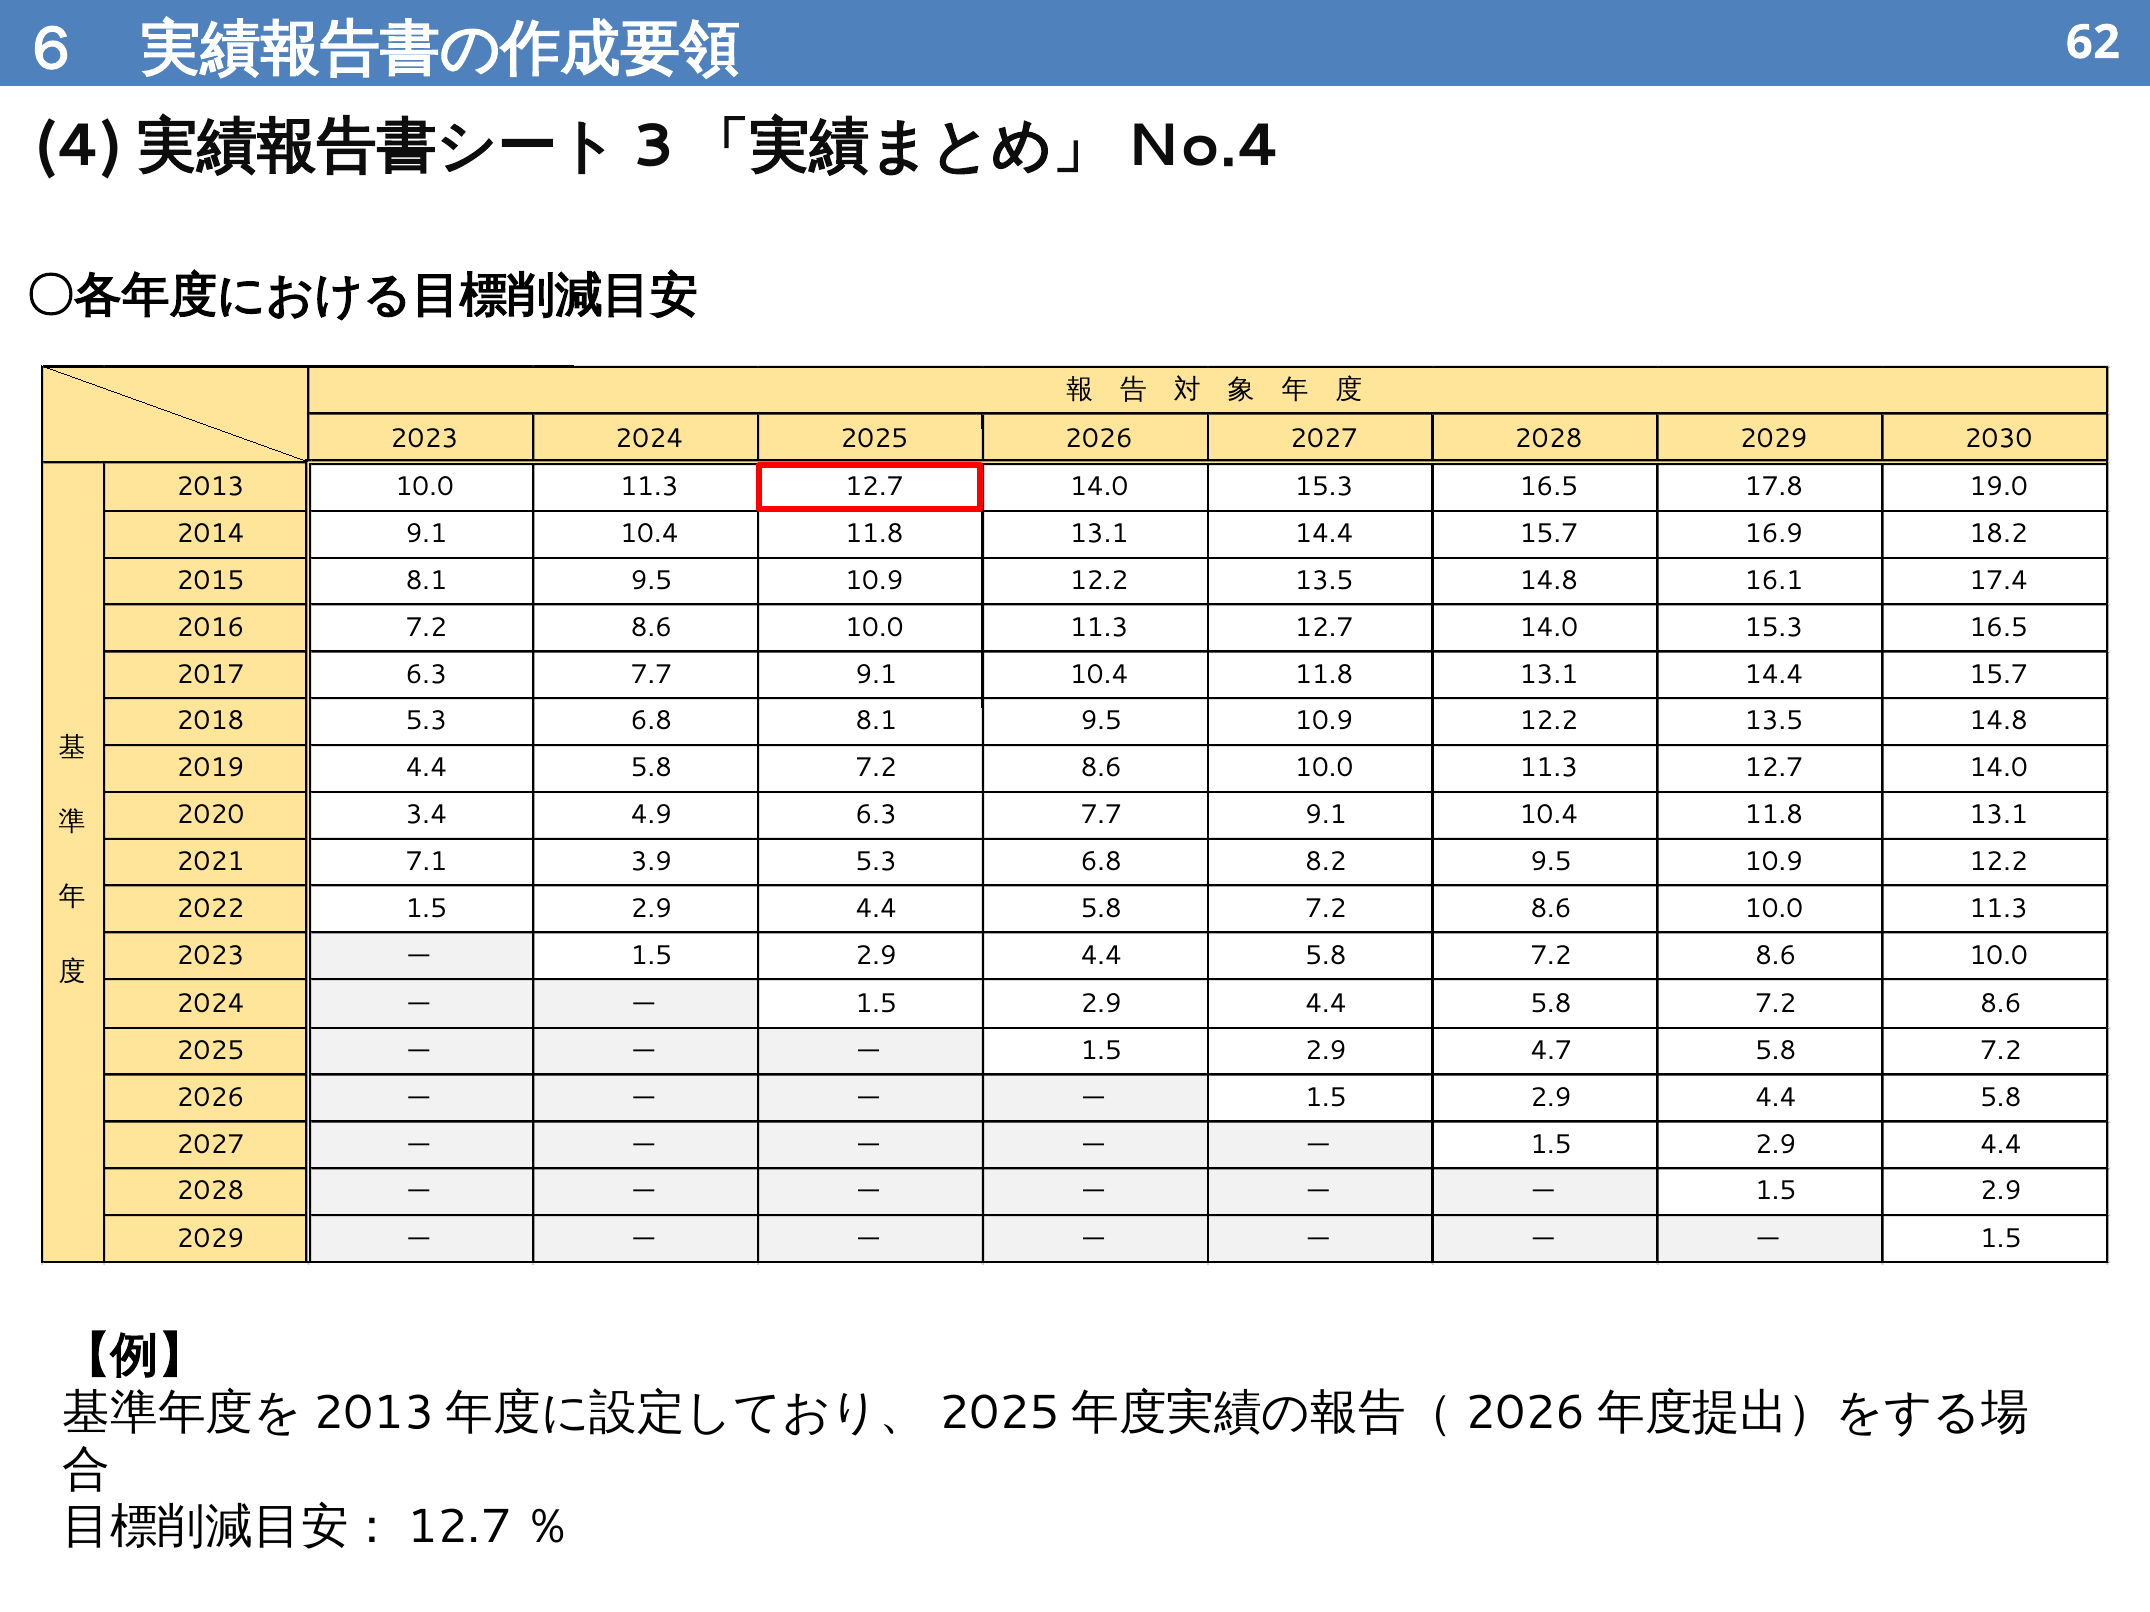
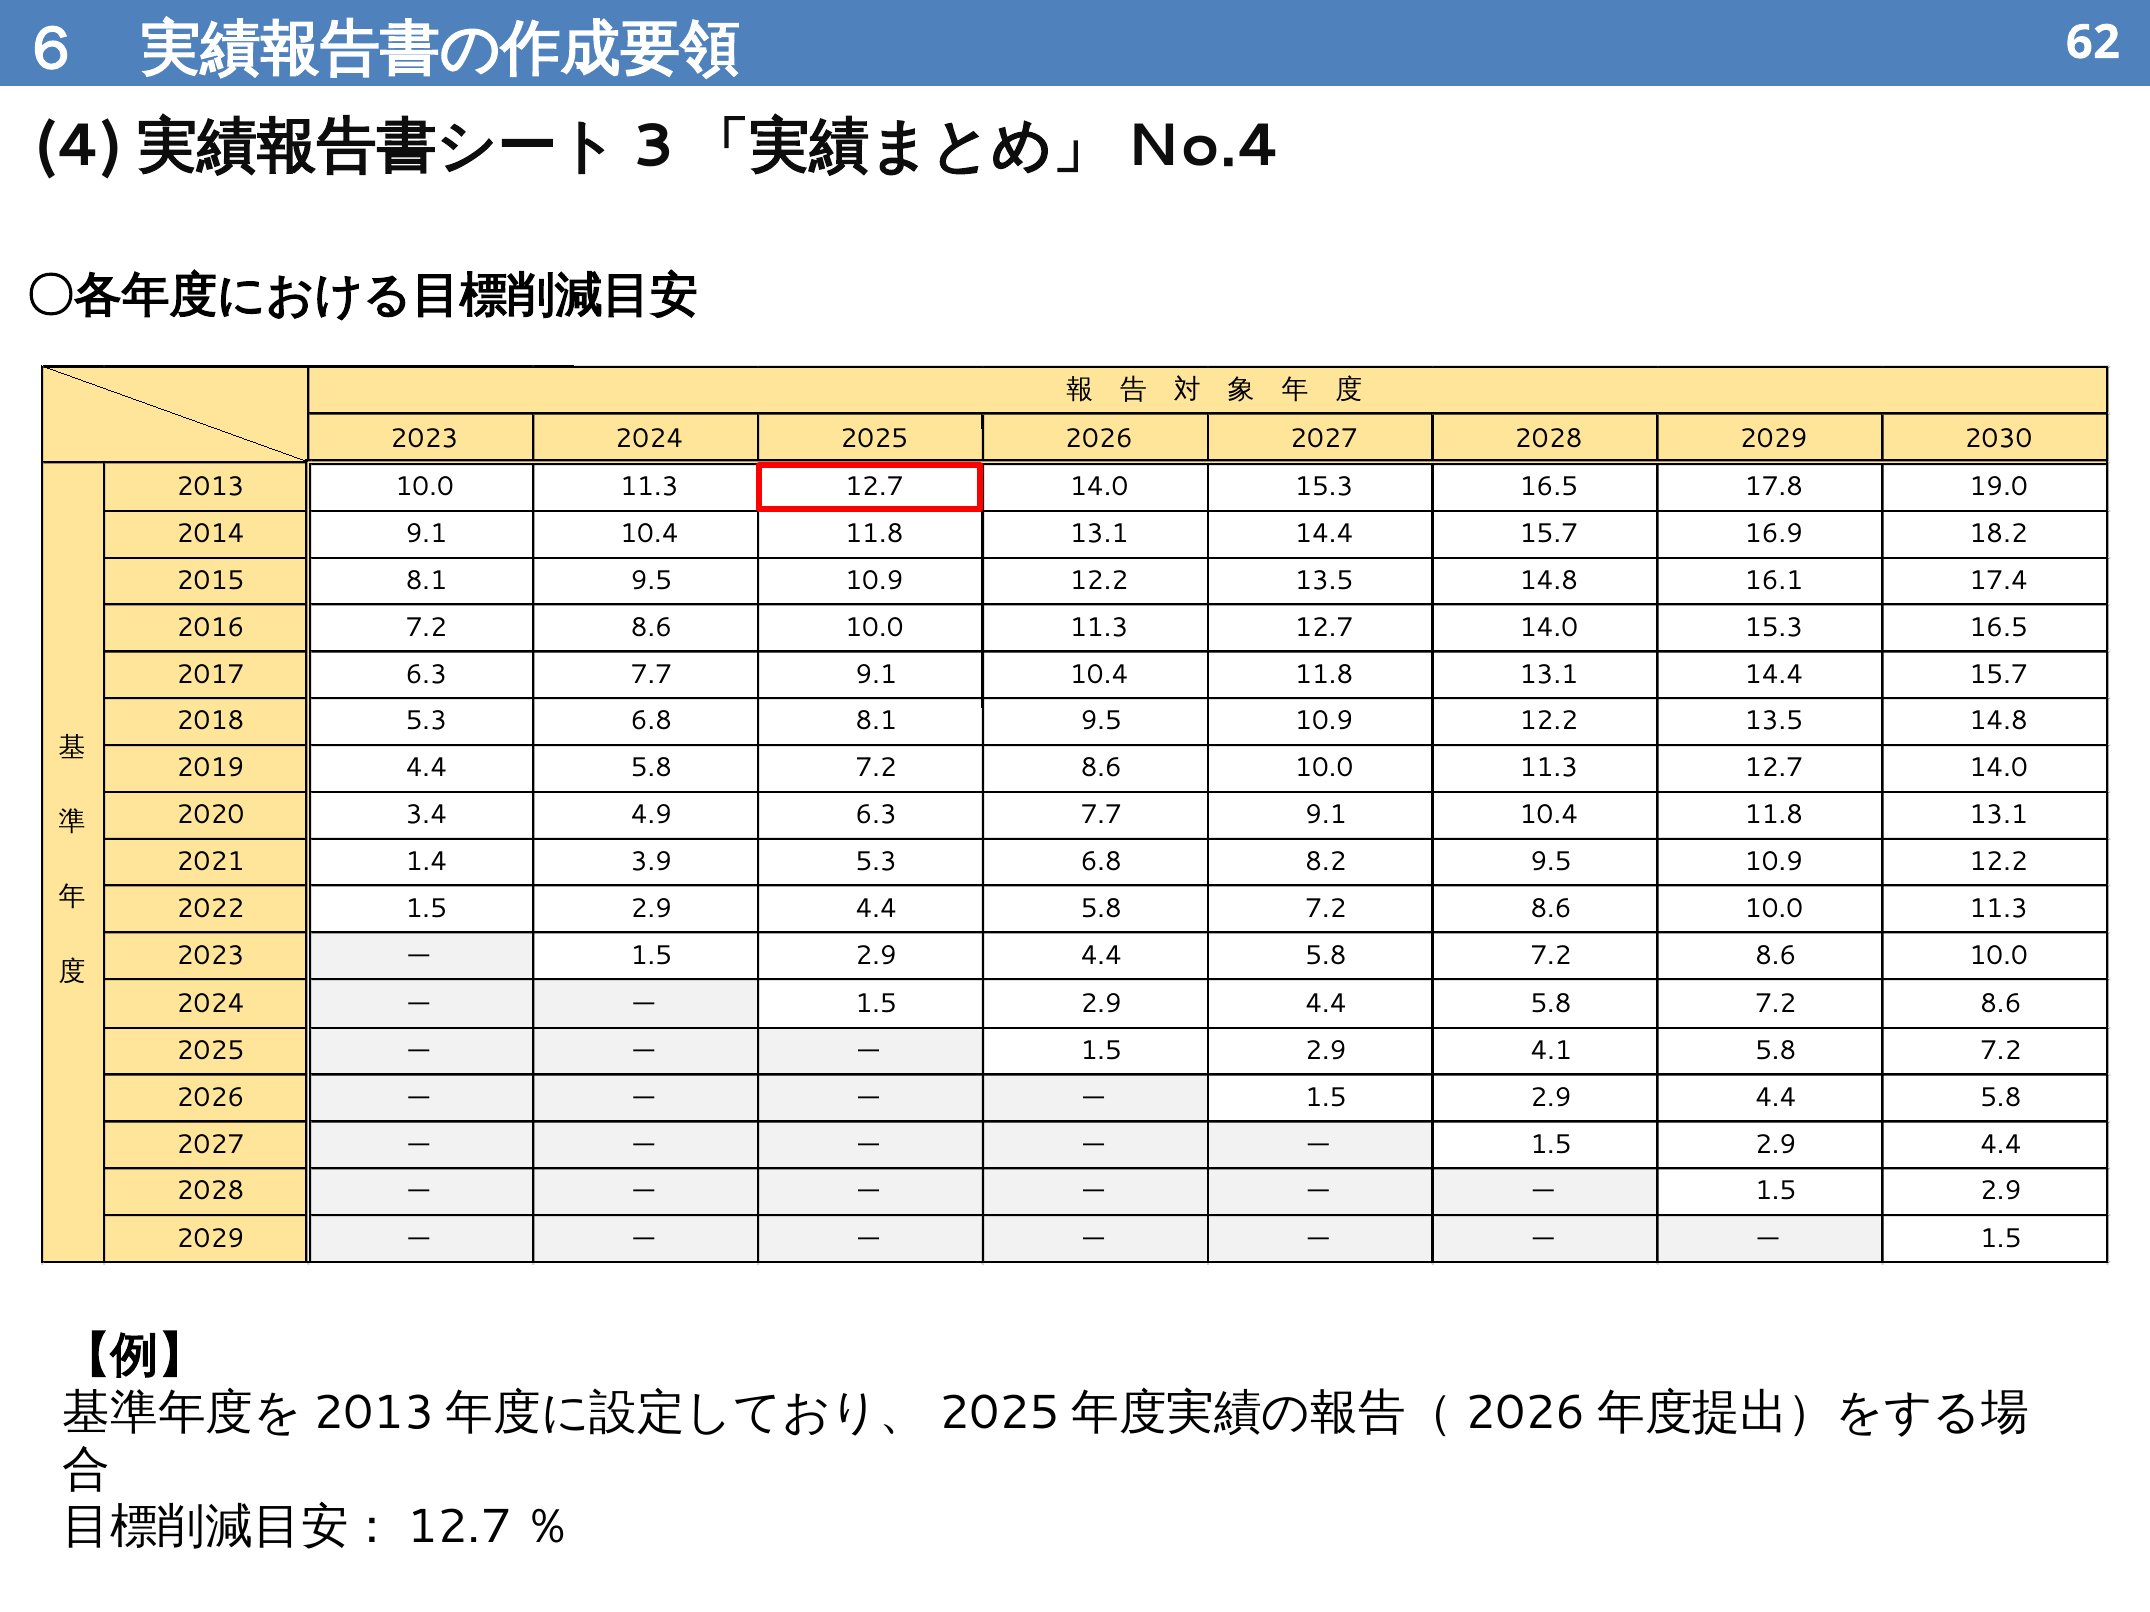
7.1: 7.1 -> 1.4
4.7: 4.7 -> 4.1
